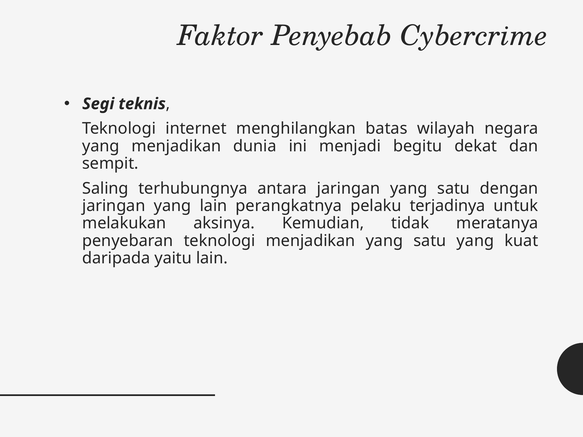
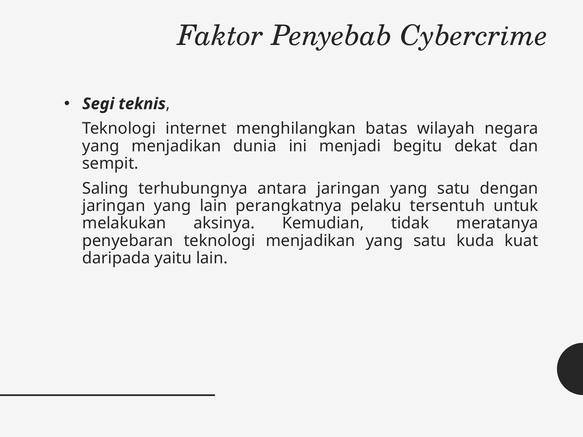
terjadinya: terjadinya -> tersentuh
satu yang: yang -> kuda
